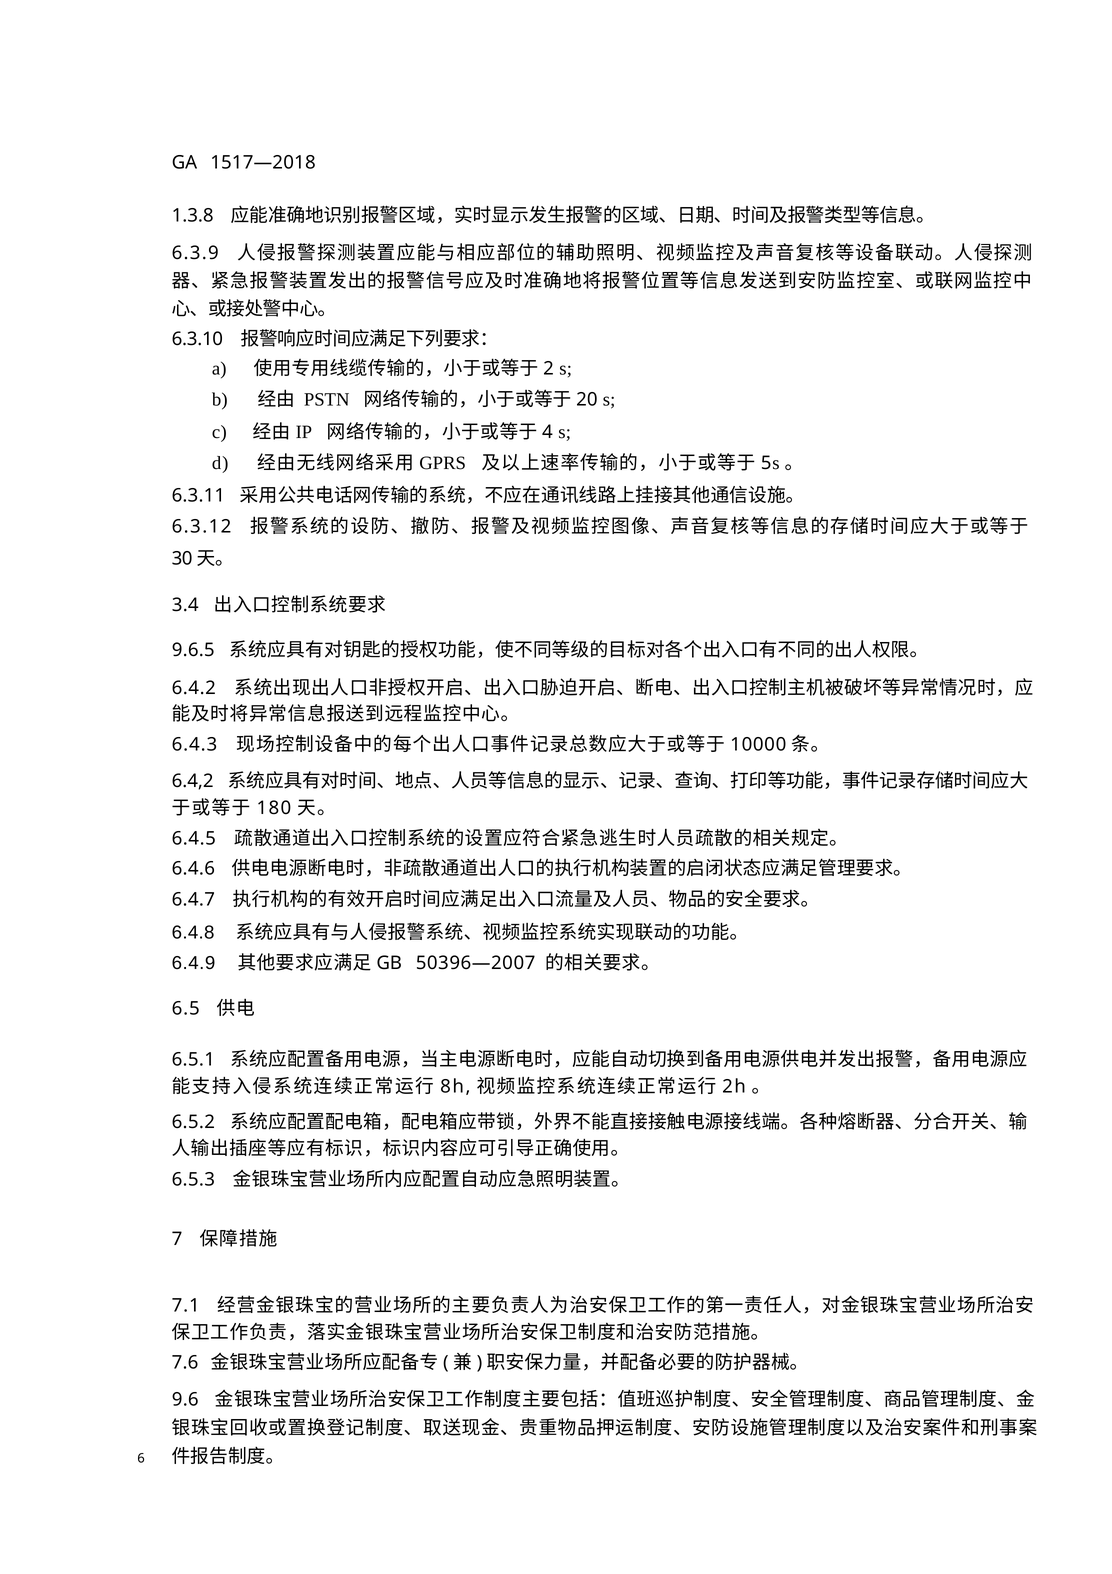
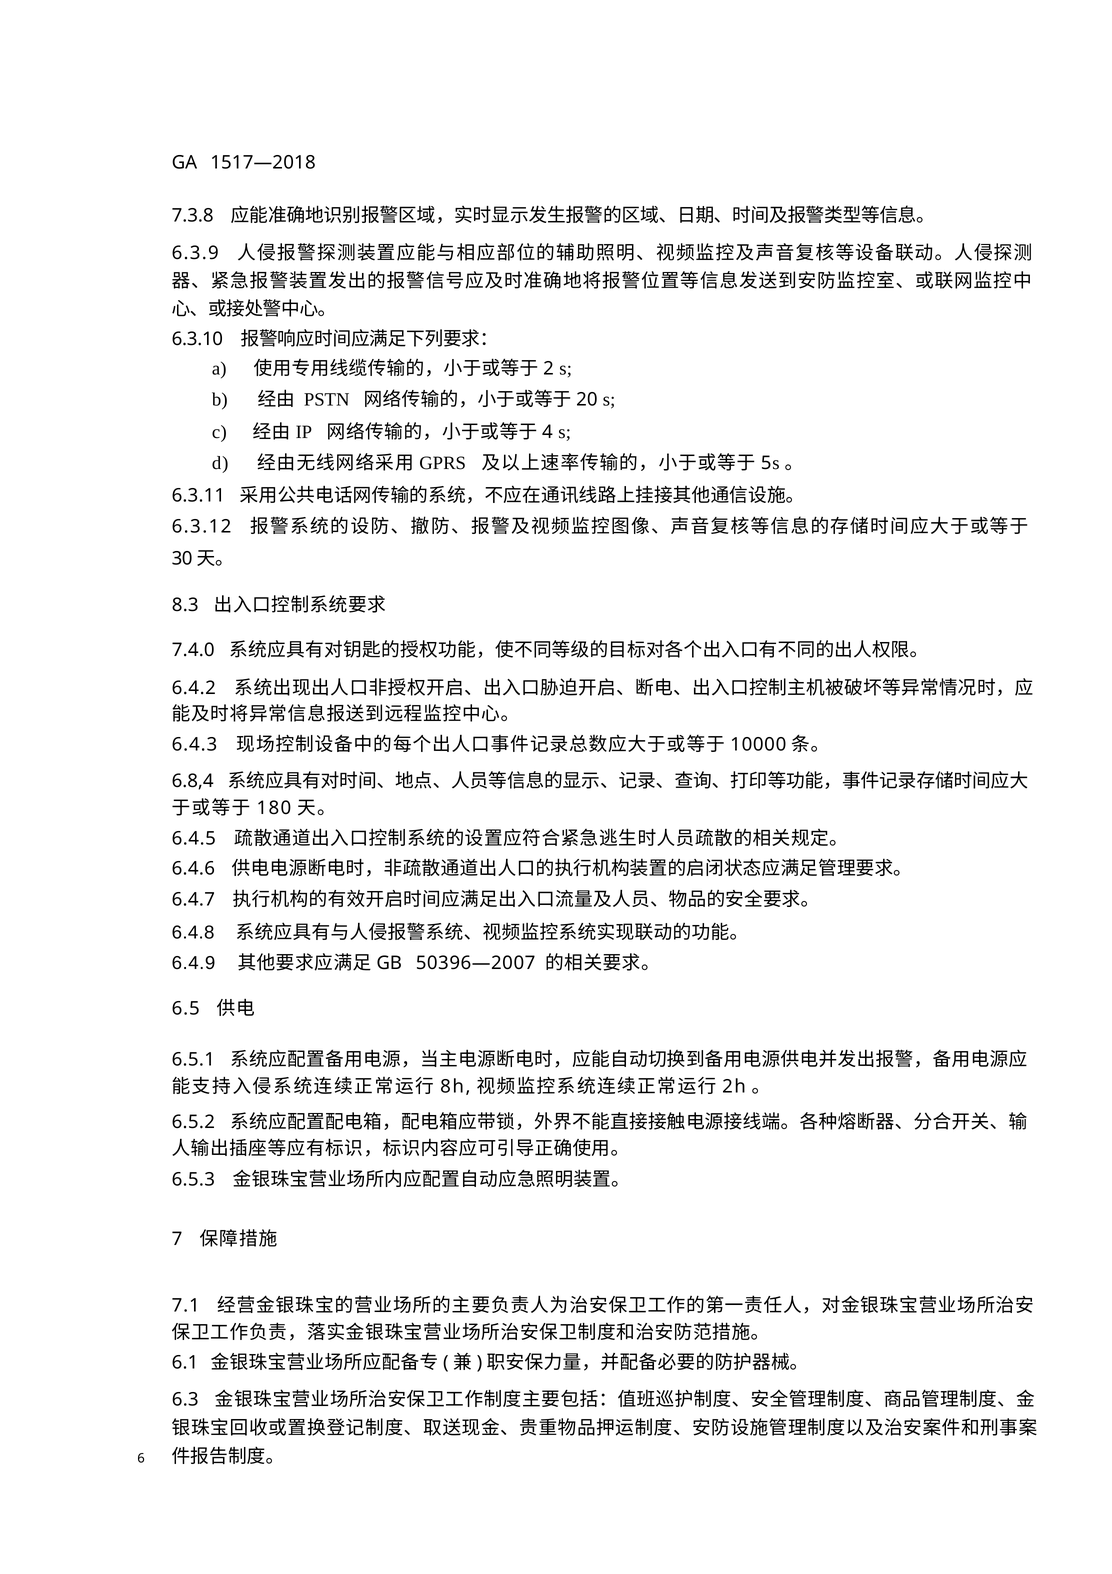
1.3.8: 1.3.8 -> 7.3.8
3.4: 3.4 -> 8.3
9.6.5: 9.6.5 -> 7.4.0
6.4,2: 6.4,2 -> 6.8,4
7.6: 7.6 -> 6.1
9.6: 9.6 -> 6.3
